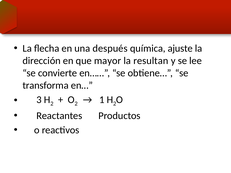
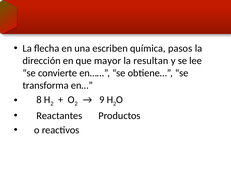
después: después -> escriben
ajuste: ajuste -> pasos
3: 3 -> 8
1: 1 -> 9
